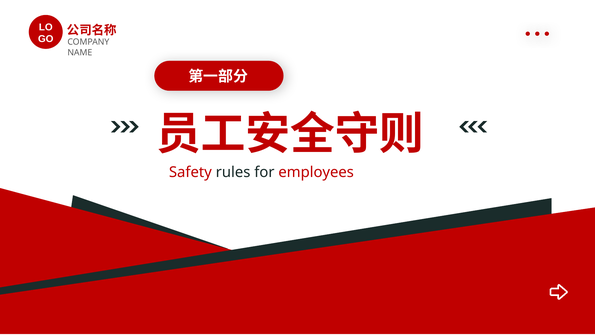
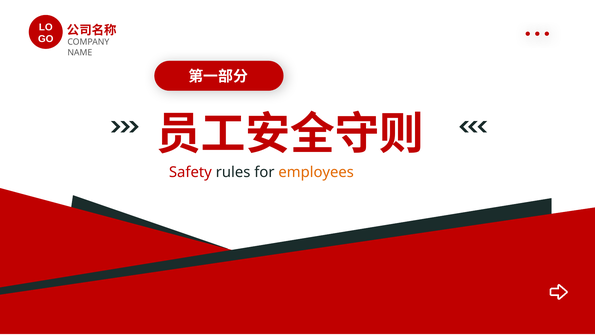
employees colour: red -> orange
